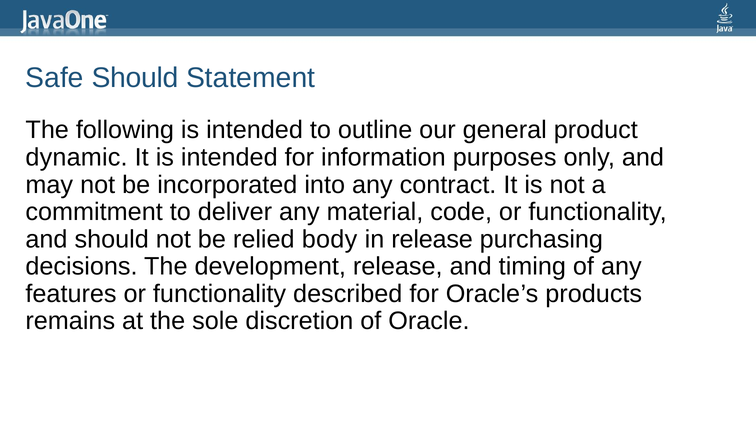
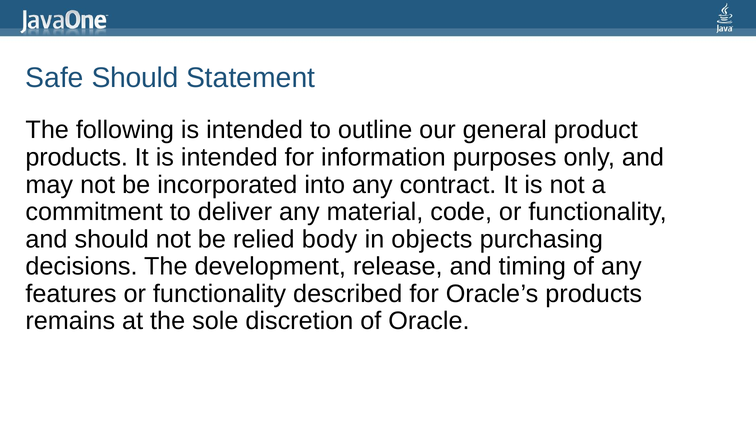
dynamic at (77, 157): dynamic -> products
in release: release -> objects
